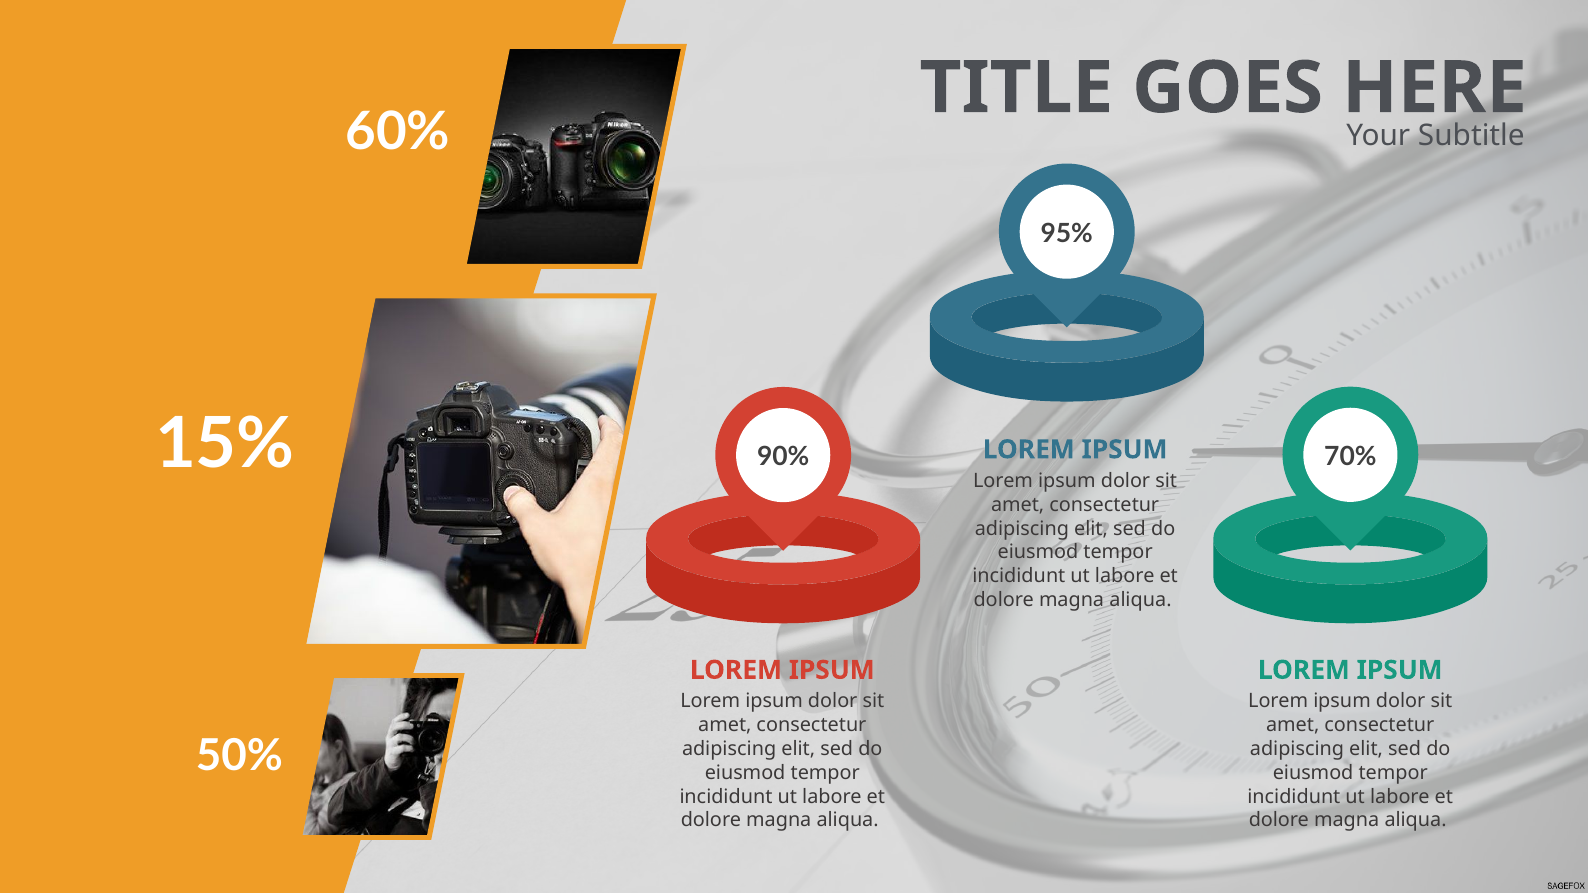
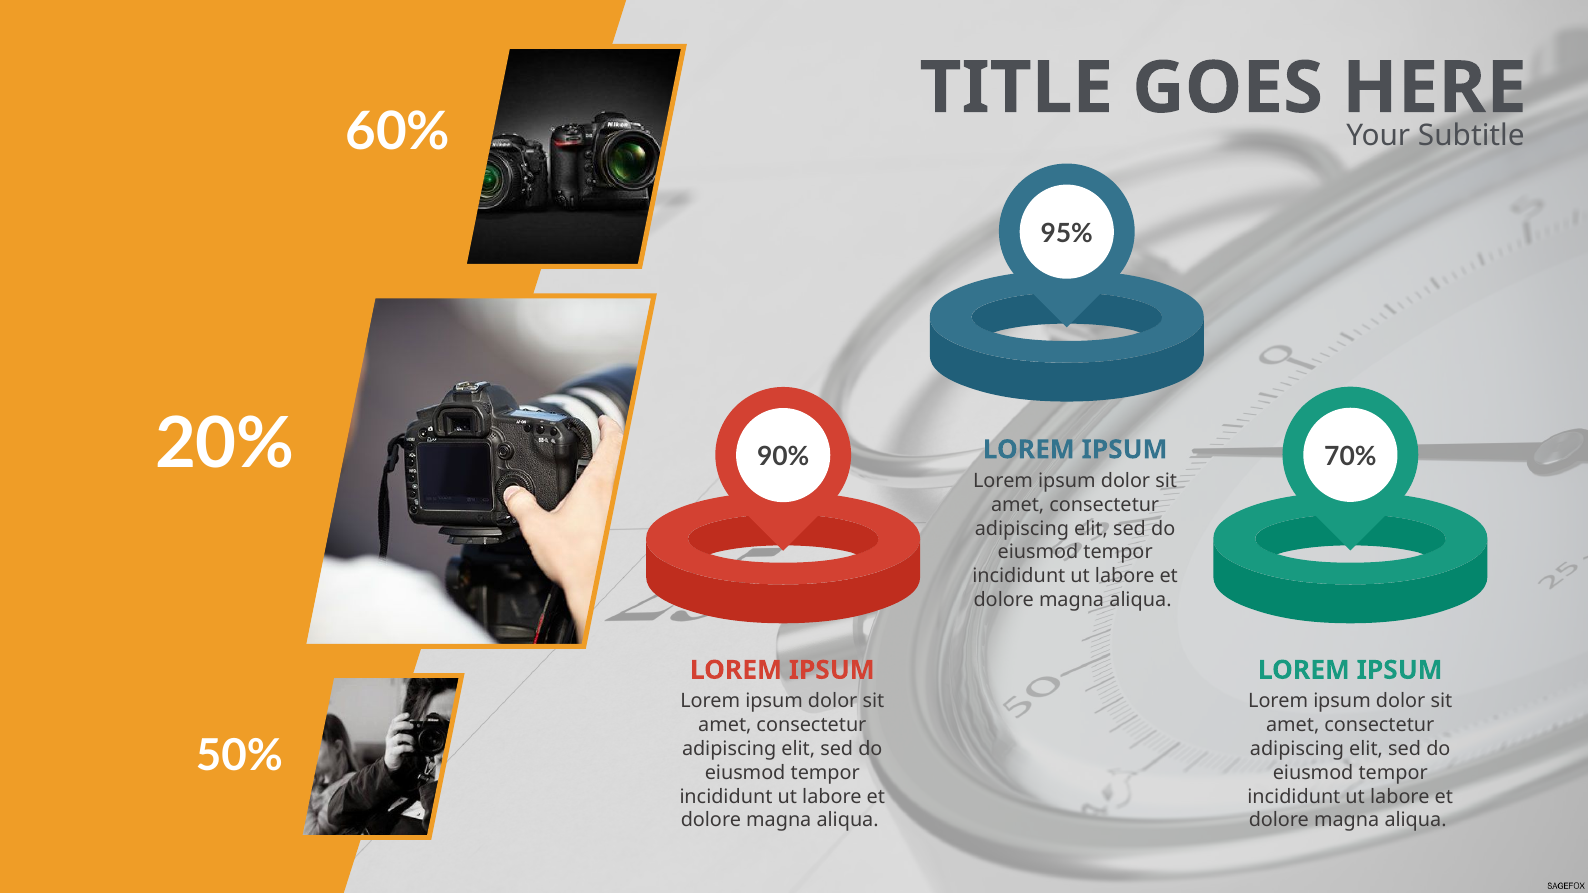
15%: 15% -> 20%
